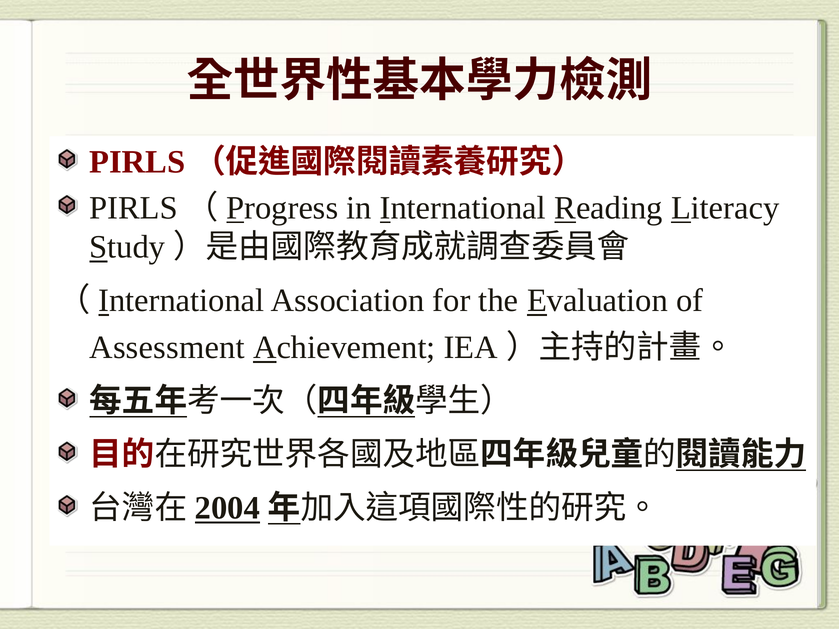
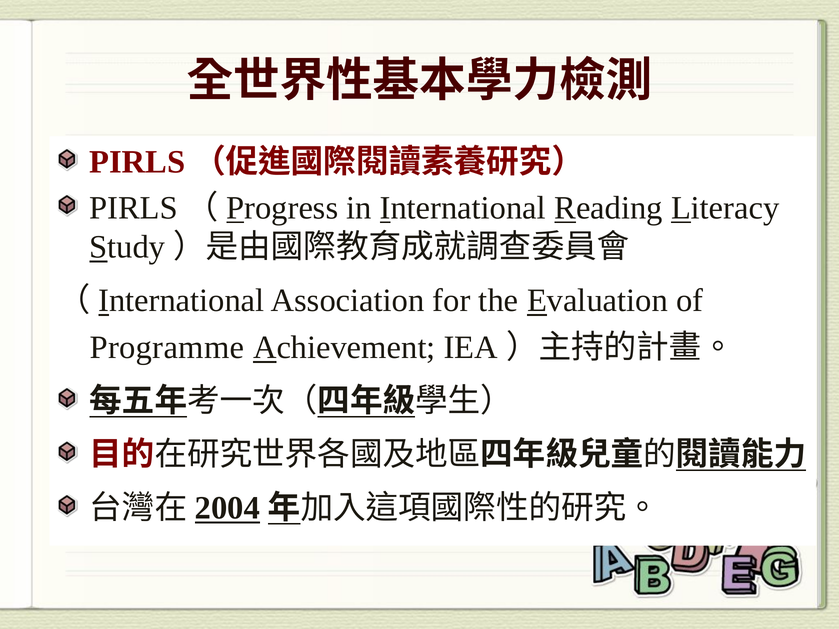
Assessment: Assessment -> Programme
